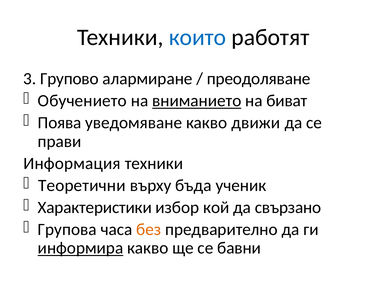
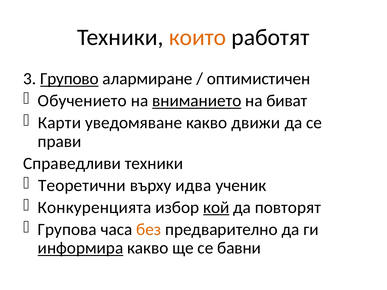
които colour: blue -> orange
Групово underline: none -> present
преодоляване: преодоляване -> оптимистичен
Поява: Поява -> Карти
Информация: Информация -> Справедливи
бъда: бъда -> идва
Характеристики: Характеристики -> Конкуренцията
кой underline: none -> present
свързано: свързано -> повторят
